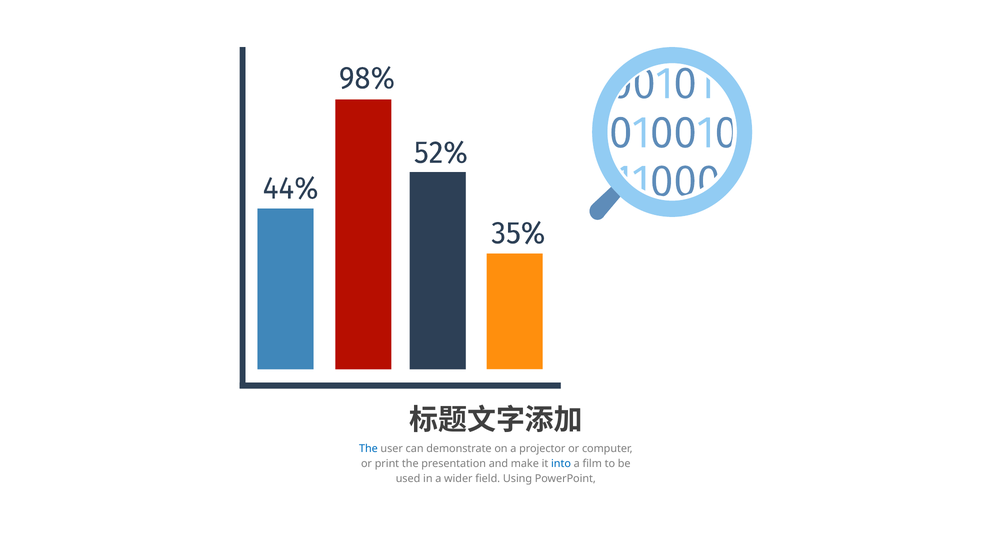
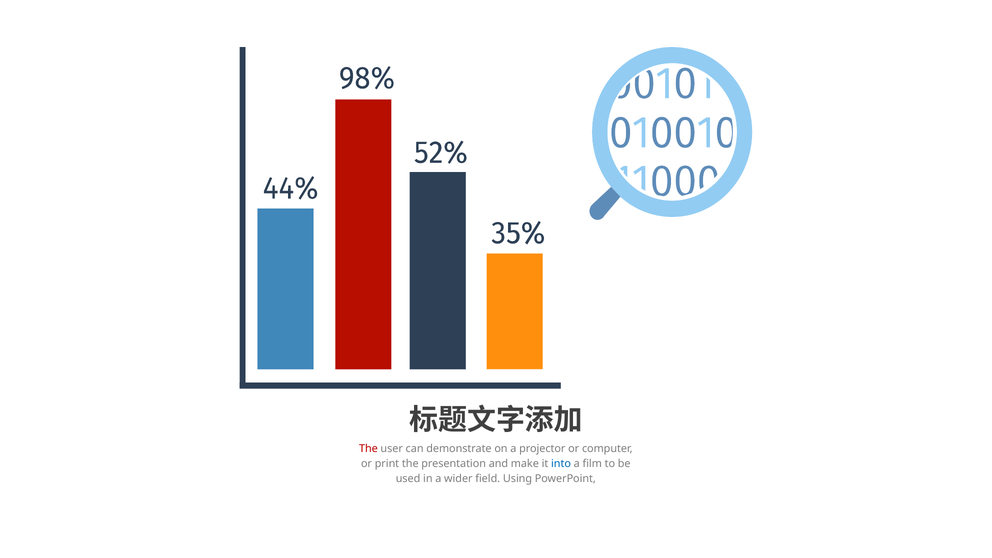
The at (368, 449) colour: blue -> red
